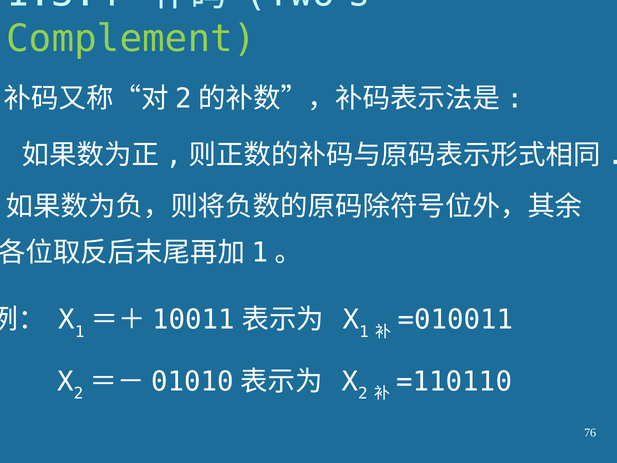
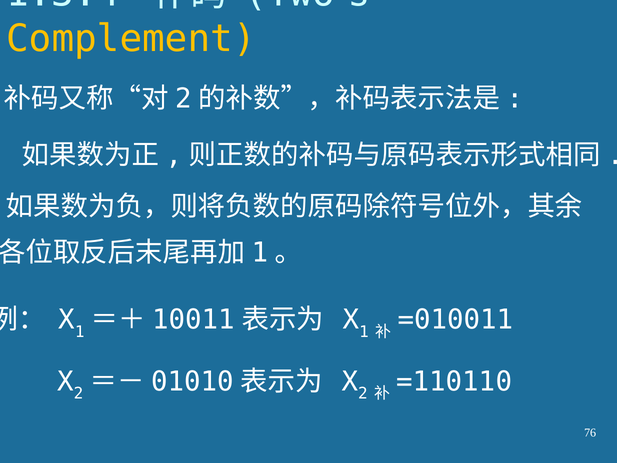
Complement colour: light green -> yellow
